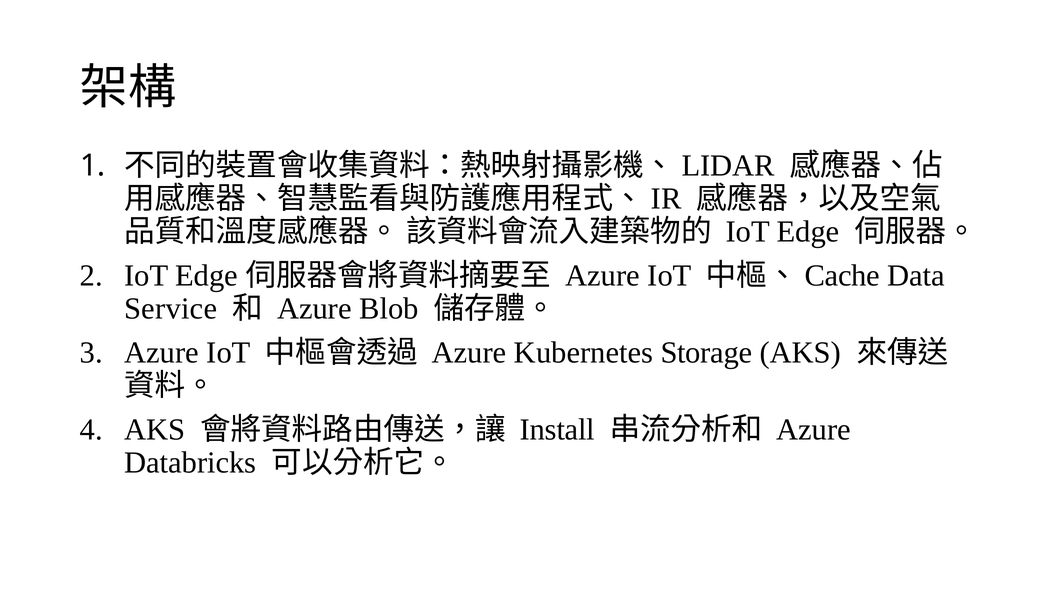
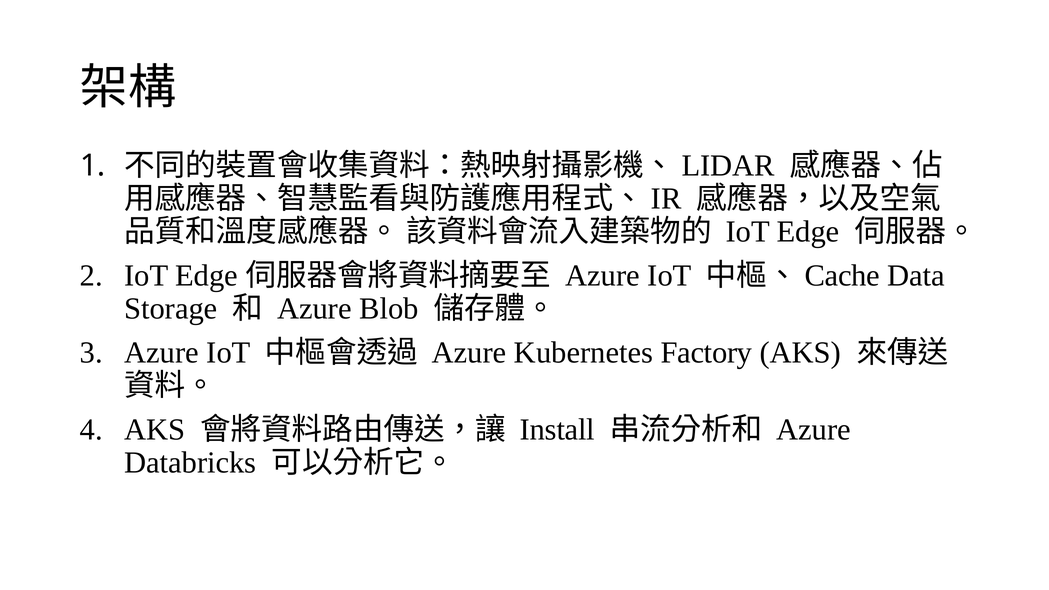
Service: Service -> Storage
Storage: Storage -> Factory
